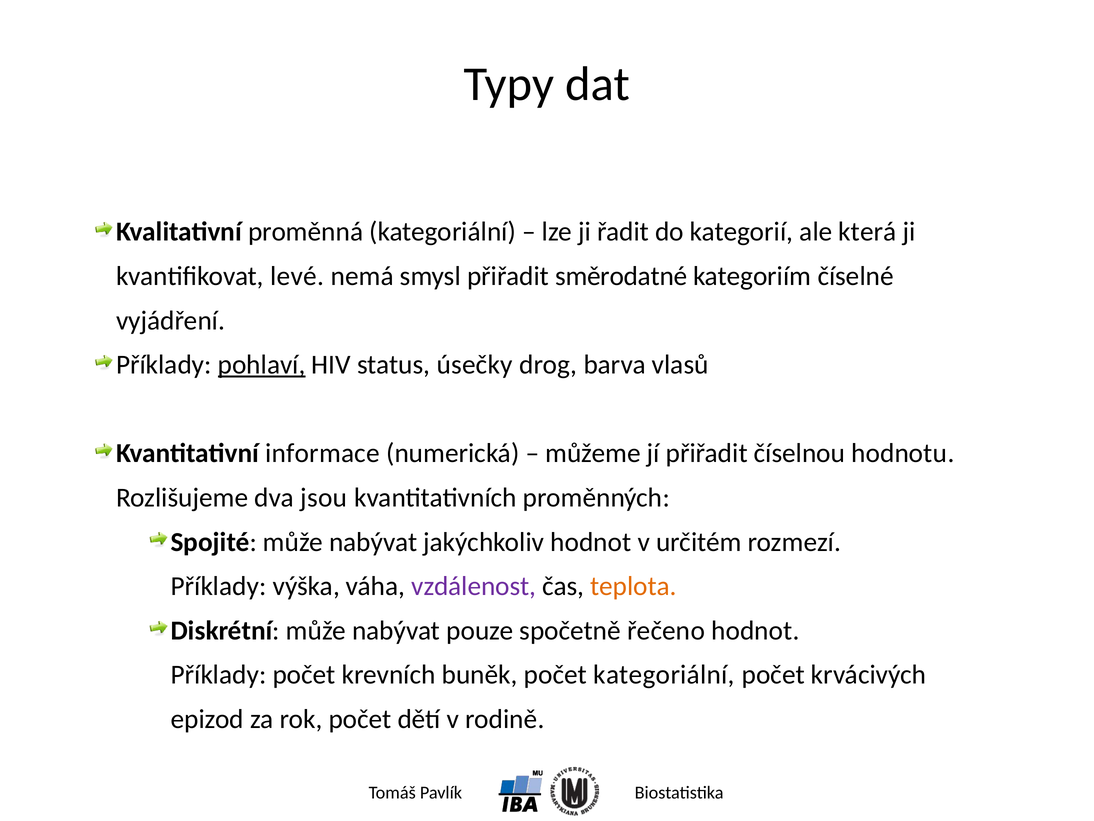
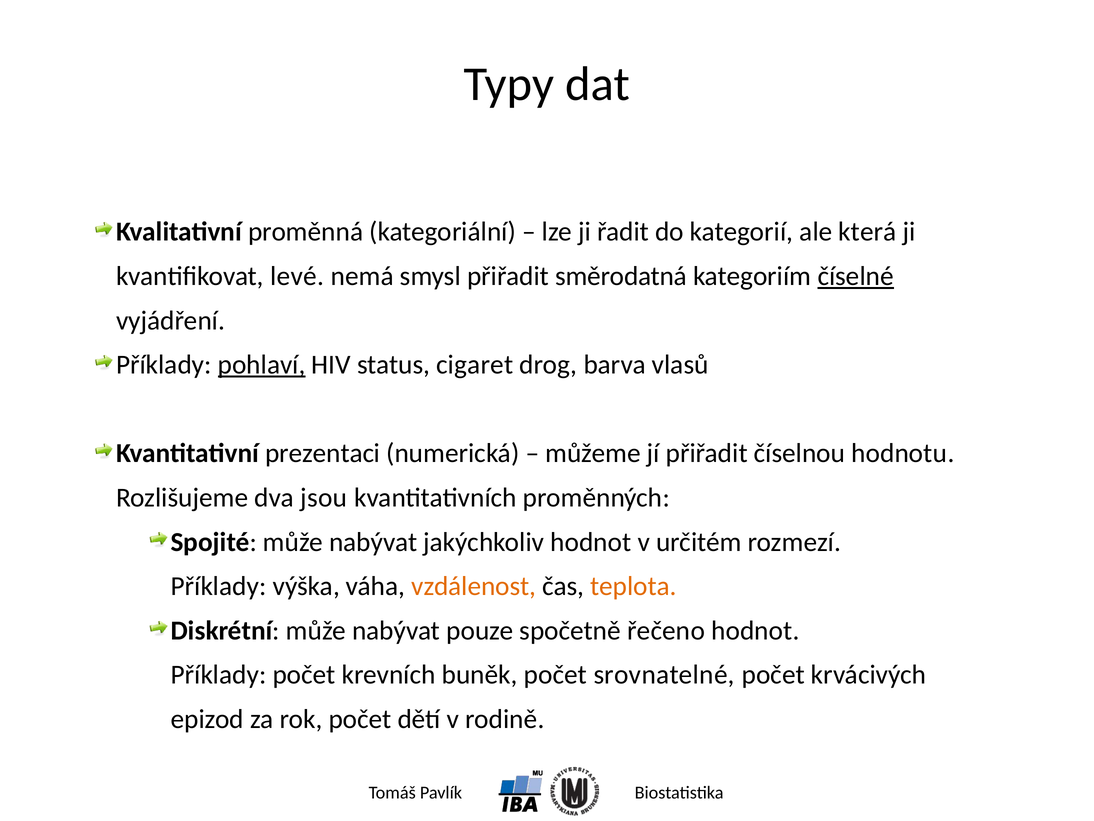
směrodatné: směrodatné -> směrodatná
číselné underline: none -> present
úsečky: úsečky -> cigaret
informace: informace -> prezentaci
vzdálenost colour: purple -> orange
počet kategoriální: kategoriální -> srovnatelné
